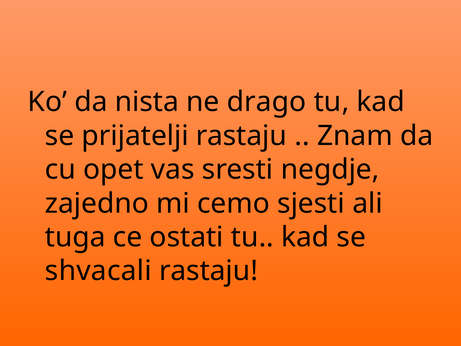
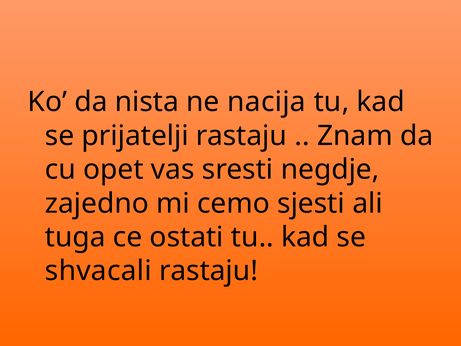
drago: drago -> nacija
